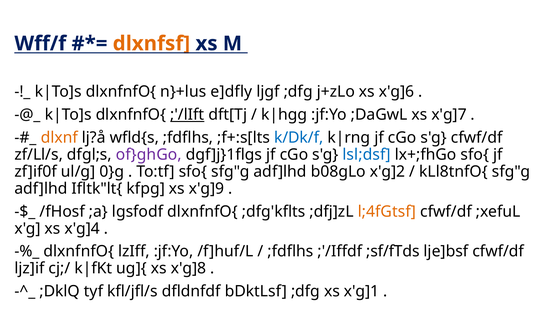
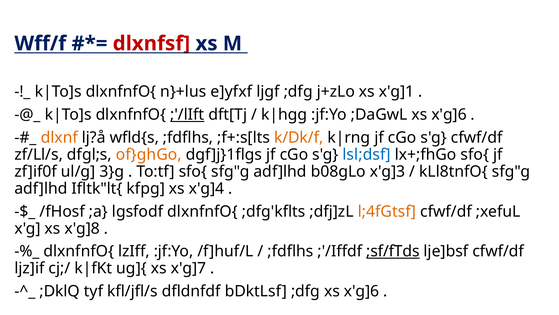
dlxnfsf colour: orange -> red
e]dfly: e]dfly -> e]yfxf
x'g]6: x'g]6 -> x'g]1
;DaGwL xs x'g]7: x'g]7 -> x'g]6
k/Dk/f colour: blue -> orange
of}ghGo colour: purple -> orange
0}g: 0}g -> 3}g
x'g]2: x'g]2 -> x'g]3
x'g]9: x'g]9 -> x'g]4
x'g]4: x'g]4 -> x'g]8
;sf/fTds underline: none -> present
x'g]8: x'g]8 -> x'g]7
;dfg xs x'g]1: x'g]1 -> x'g]6
